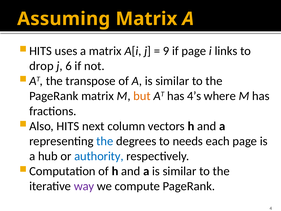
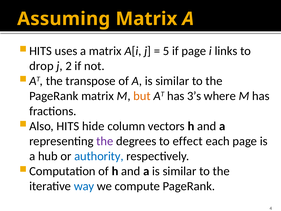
9: 9 -> 5
6: 6 -> 2
4’s: 4’s -> 3’s
next: next -> hide
the at (105, 141) colour: blue -> purple
needs: needs -> effect
way colour: purple -> blue
